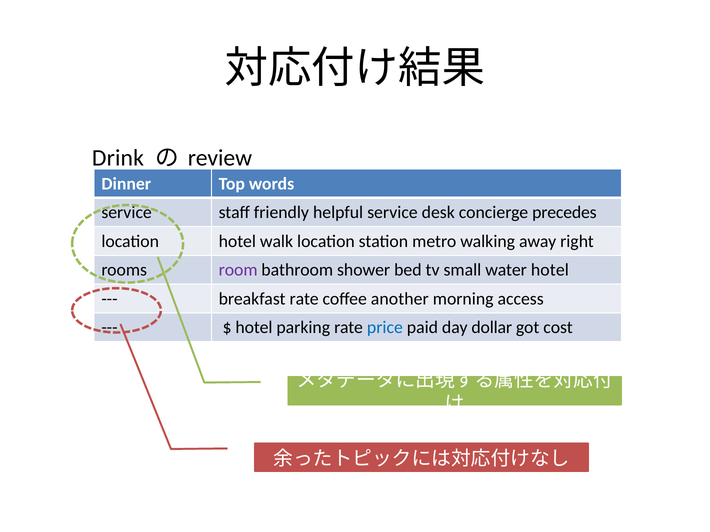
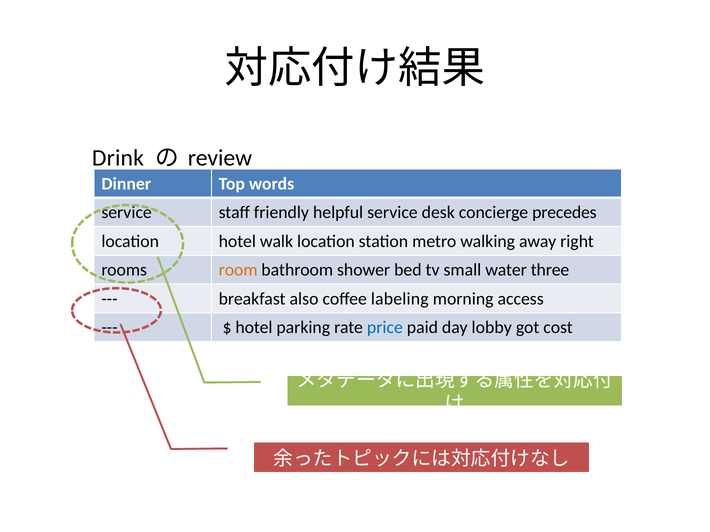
room colour: purple -> orange
water hotel: hotel -> three
breakfast rate: rate -> also
another: another -> labeling
dollar: dollar -> lobby
